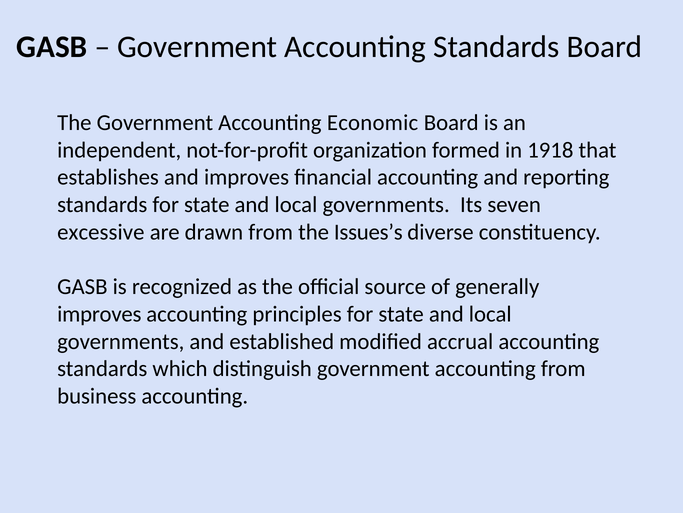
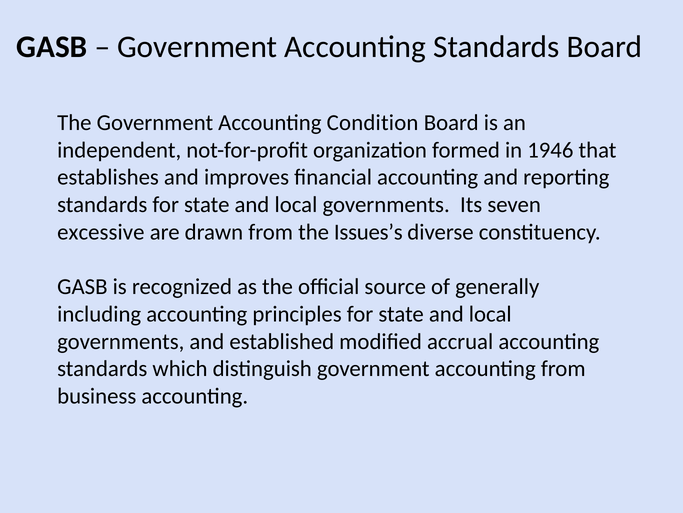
Economic: Economic -> Condition
1918: 1918 -> 1946
improves at (99, 314): improves -> including
